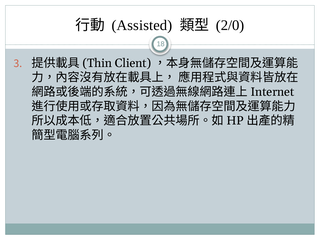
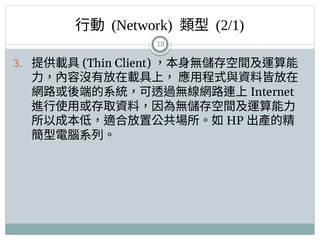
Assisted: Assisted -> Network
2/0: 2/0 -> 2/1
